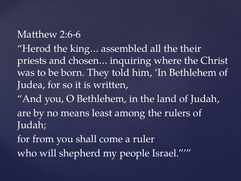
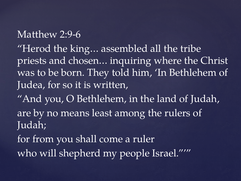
2:6-6: 2:6-6 -> 2:9-6
their: their -> tribe
